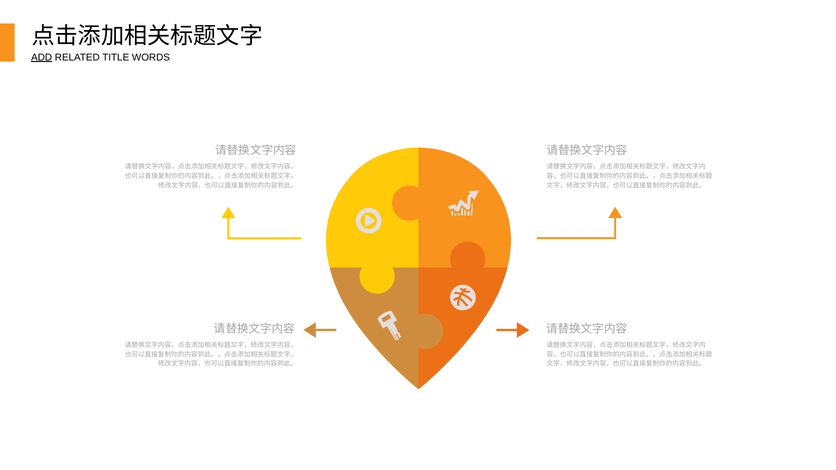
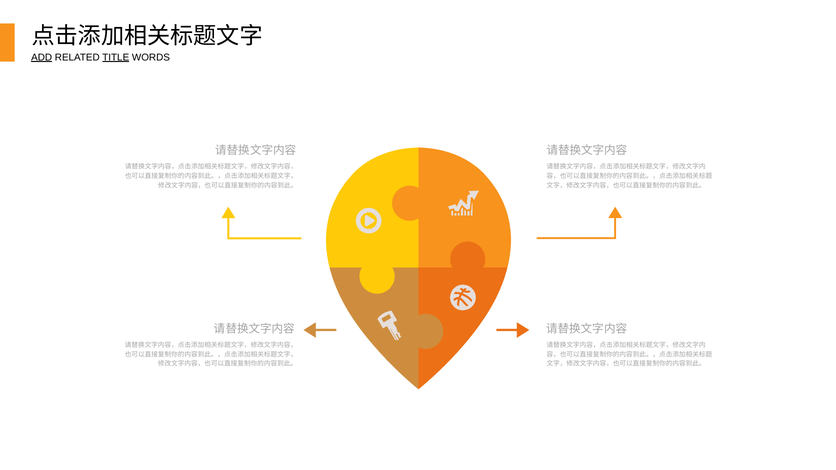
TITLE underline: none -> present
